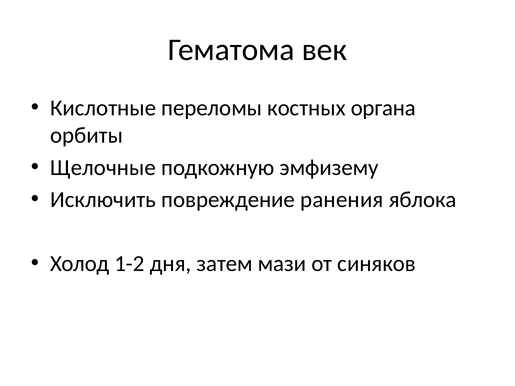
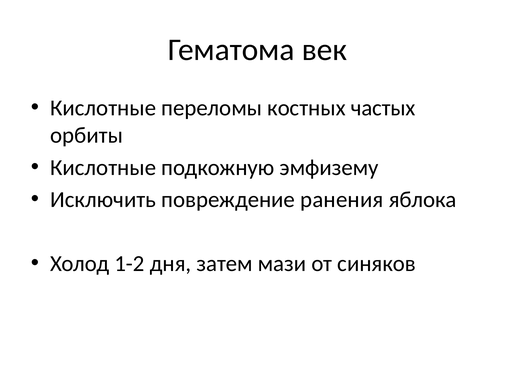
органа: органа -> частых
Щелочные at (103, 168): Щелочные -> Кислотные
